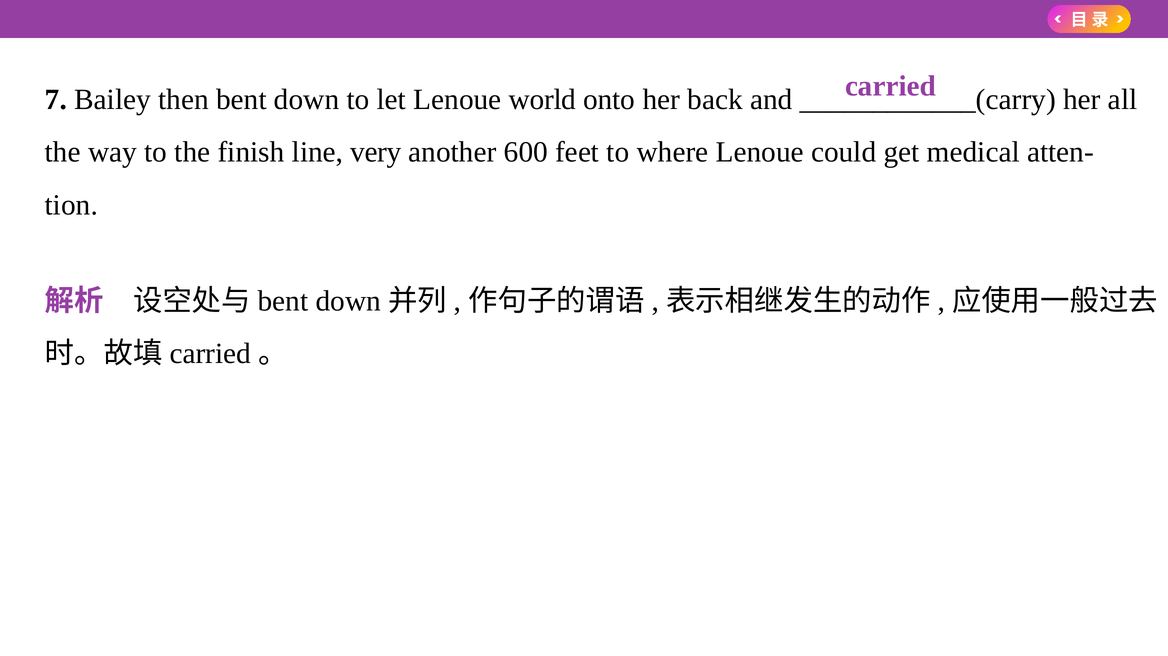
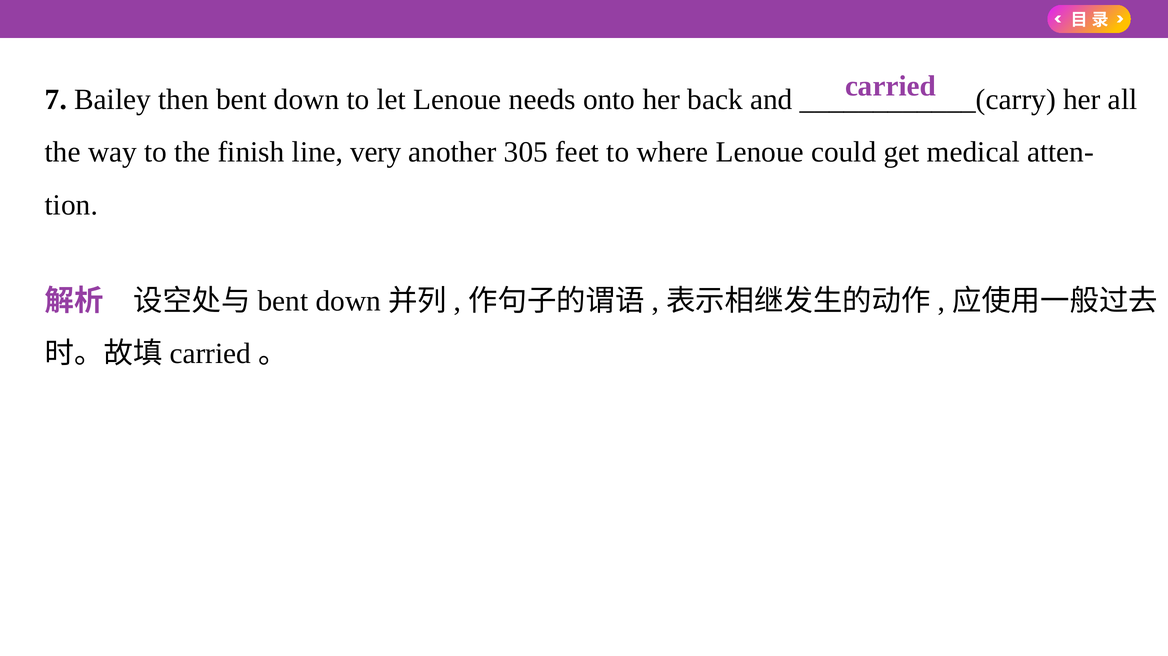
world: world -> needs
600: 600 -> 305
